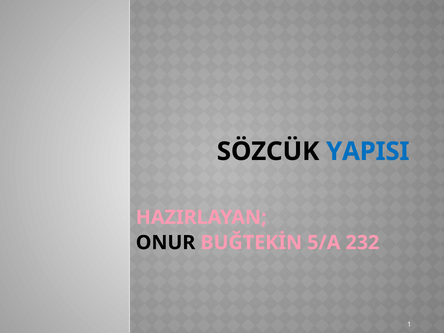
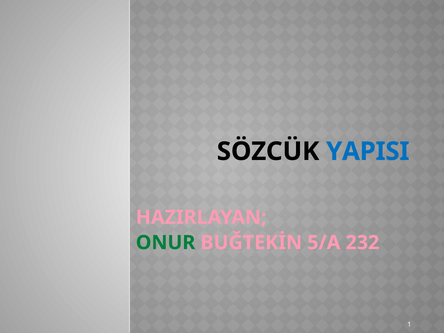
ONUR colour: black -> green
